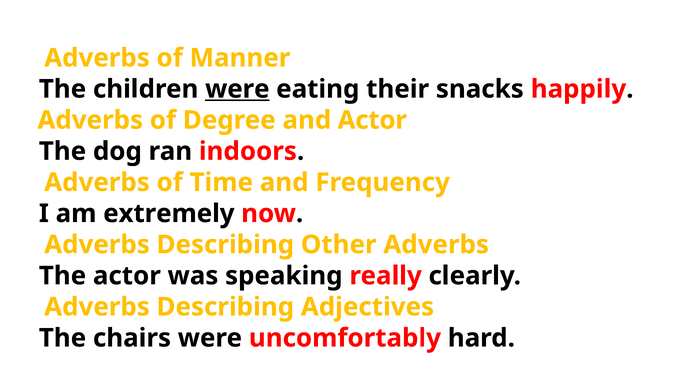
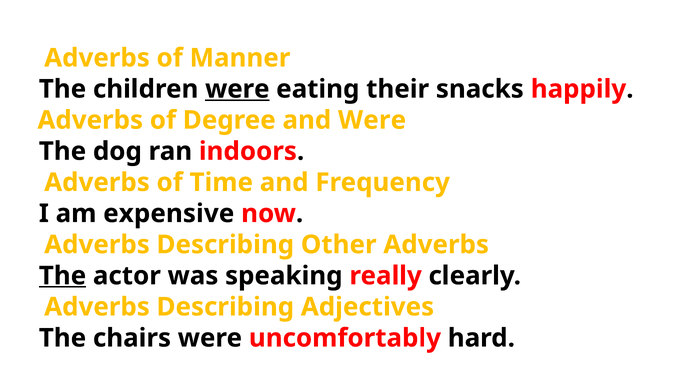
and Actor: Actor -> Were
extremely: extremely -> expensive
The at (63, 276) underline: none -> present
